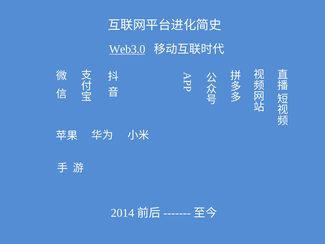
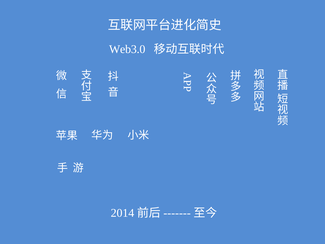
Web3.0 underline: present -> none
